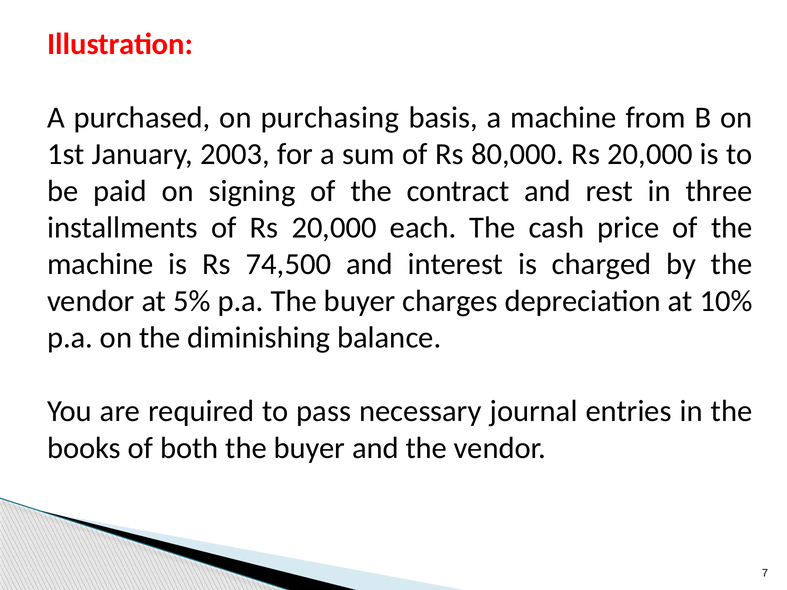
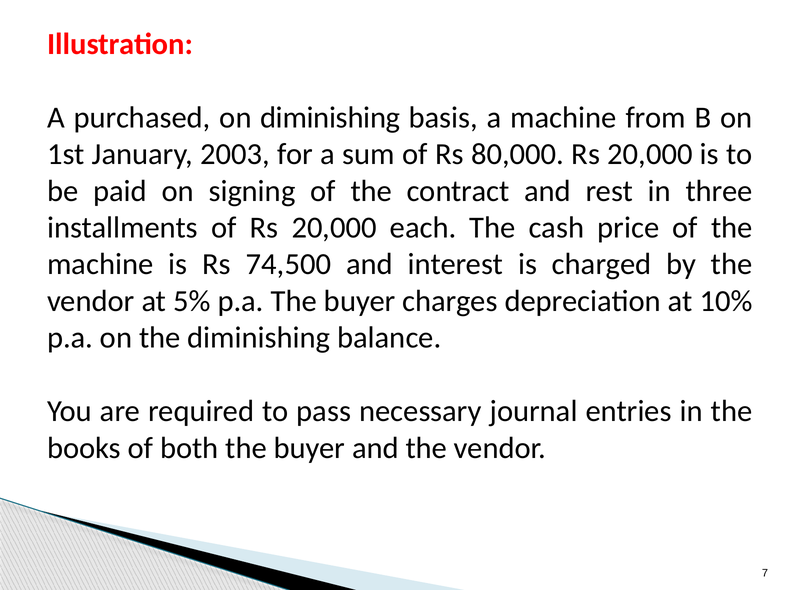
on purchasing: purchasing -> diminishing
